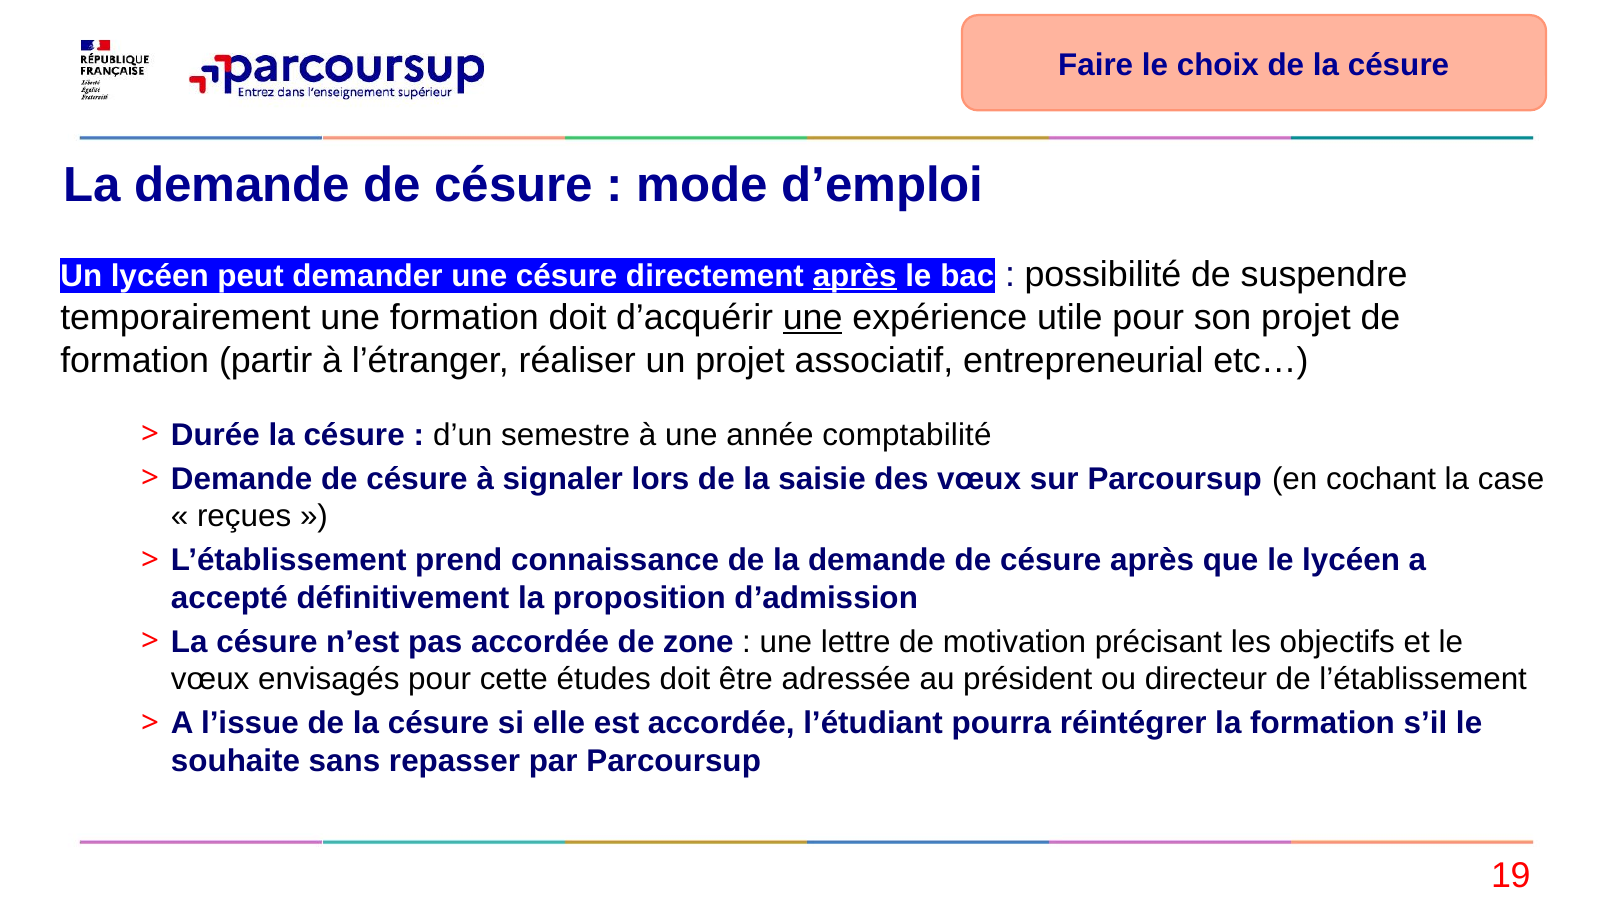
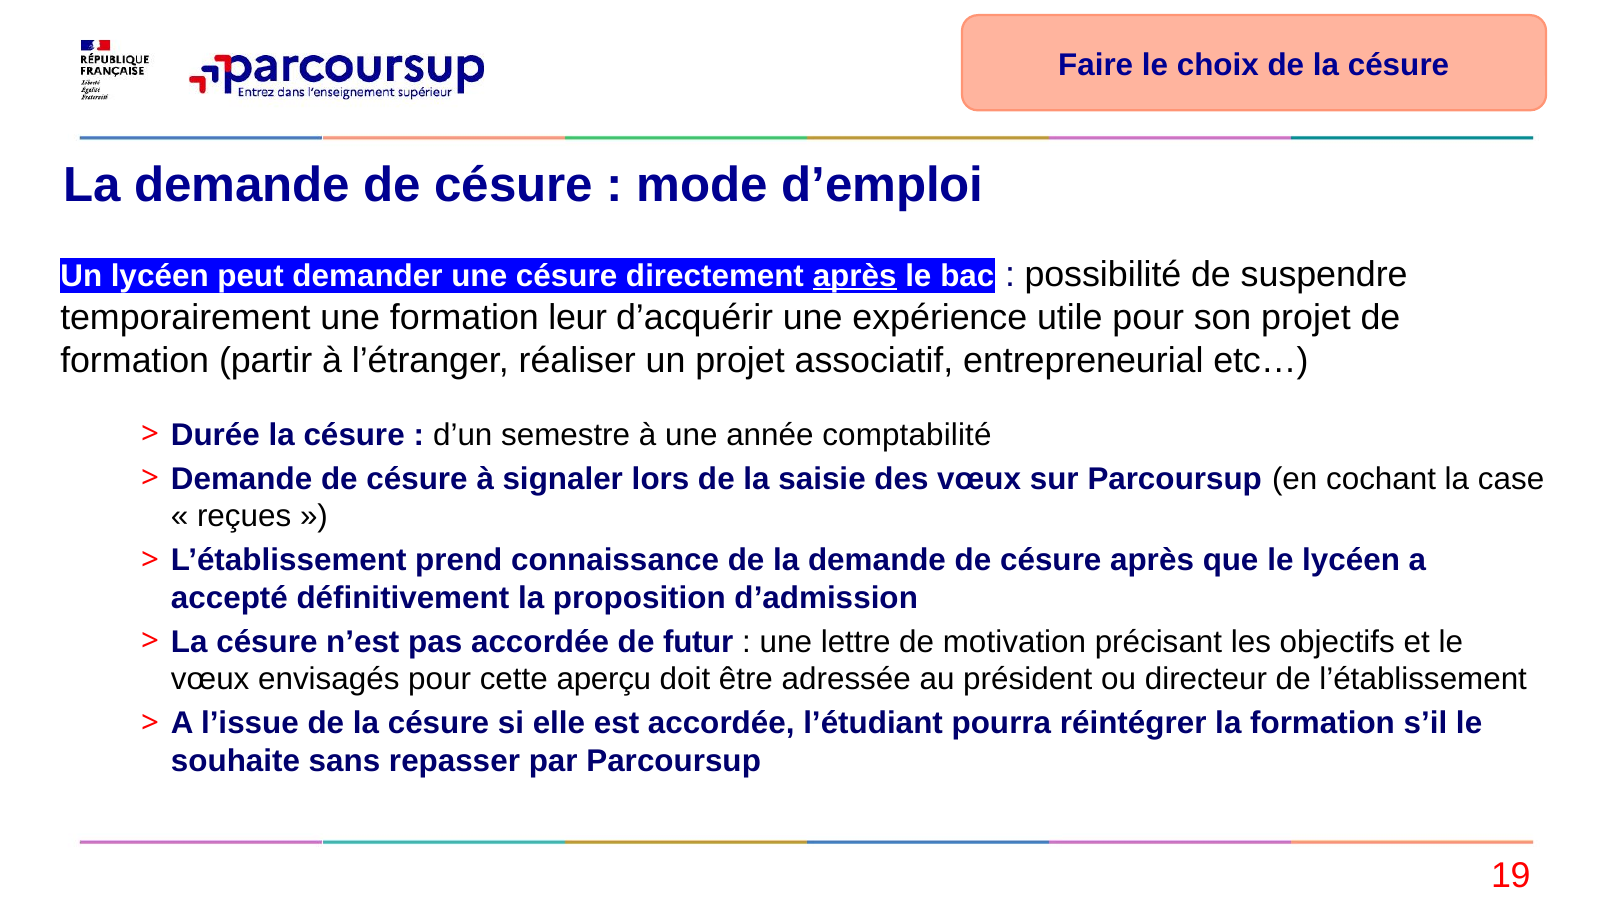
formation doit: doit -> leur
une at (813, 317) underline: present -> none
zone: zone -> futur
études: études -> aperçu
